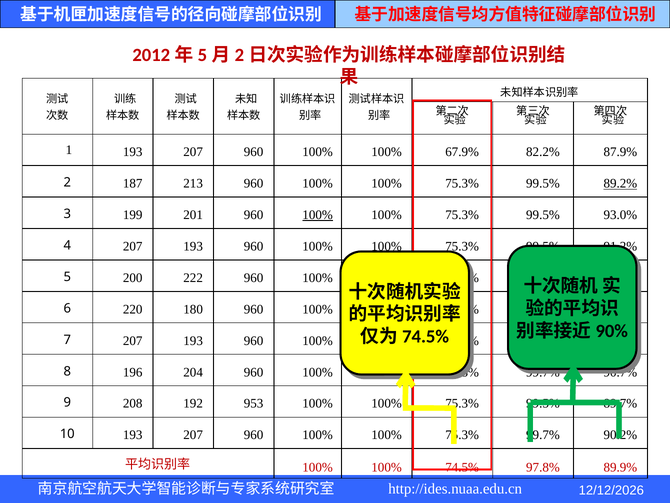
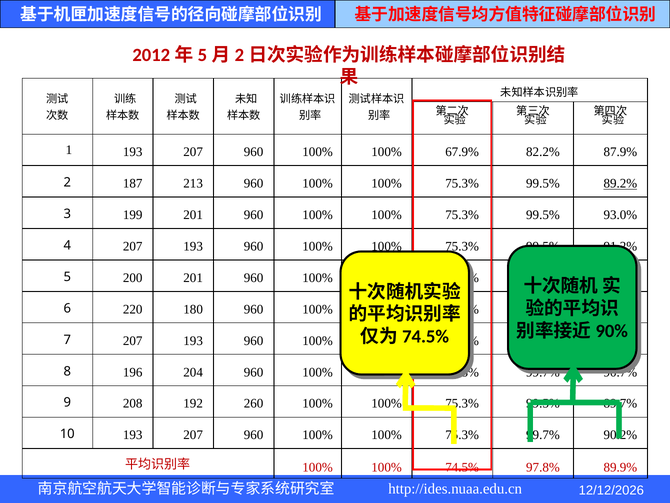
100% at (318, 215) underline: present -> none
200 222: 222 -> 201
953: 953 -> 260
